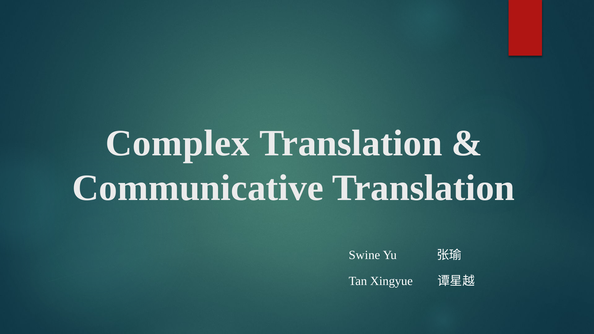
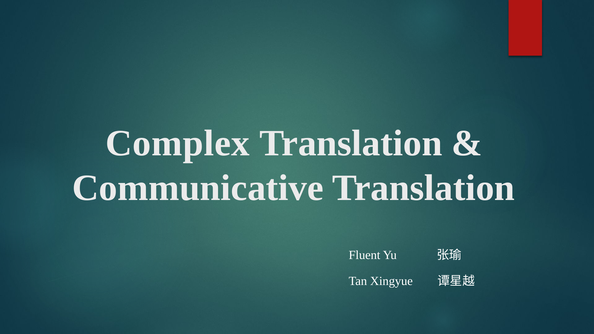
Swine: Swine -> Fluent
